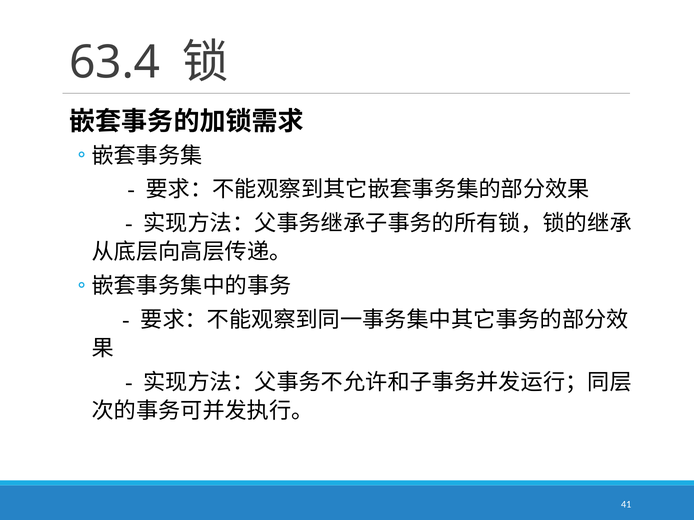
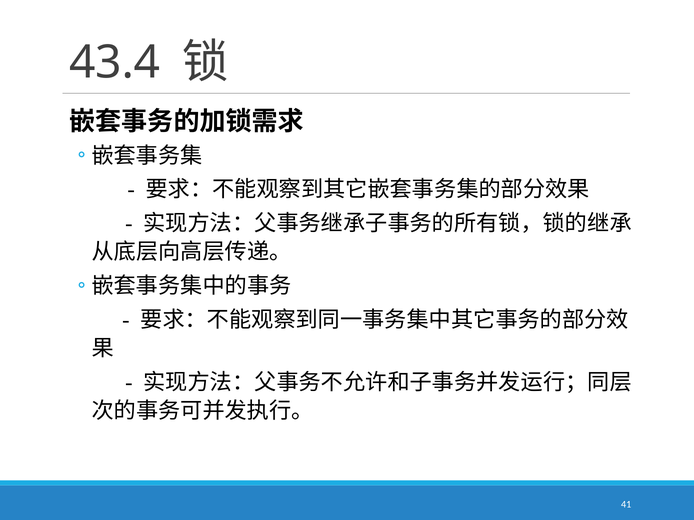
63.4: 63.4 -> 43.4
